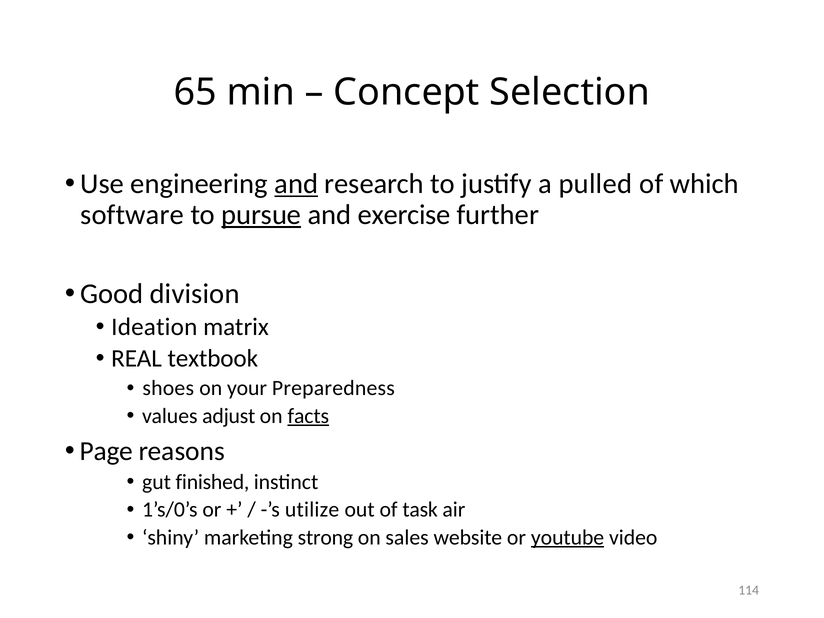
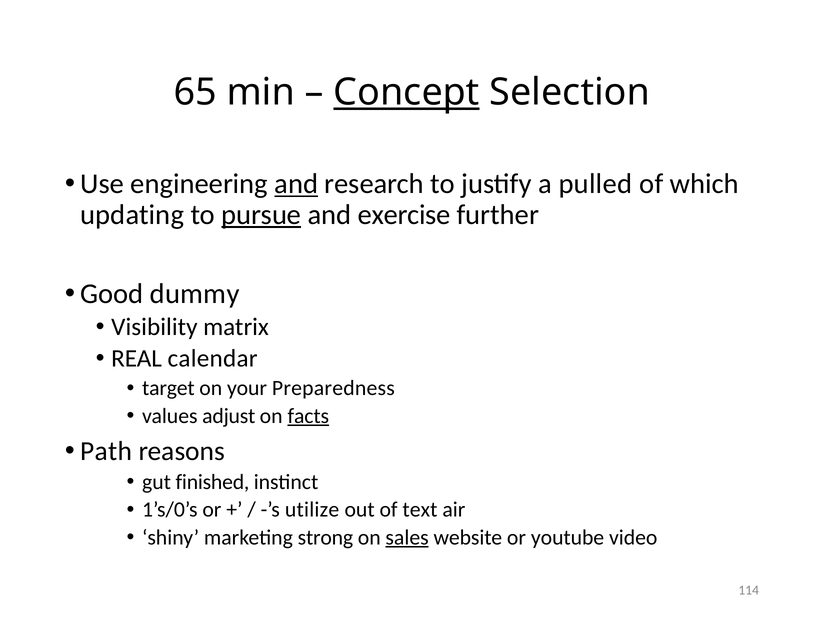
Concept underline: none -> present
software: software -> updating
division: division -> dummy
Ideation: Ideation -> Visibility
textbook: textbook -> calendar
shoes: shoes -> target
Page: Page -> Path
task: task -> text
sales underline: none -> present
youtube underline: present -> none
